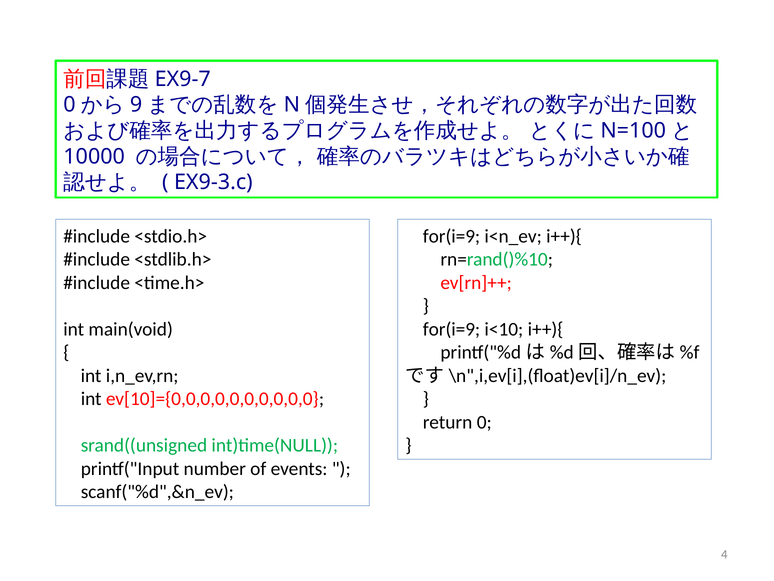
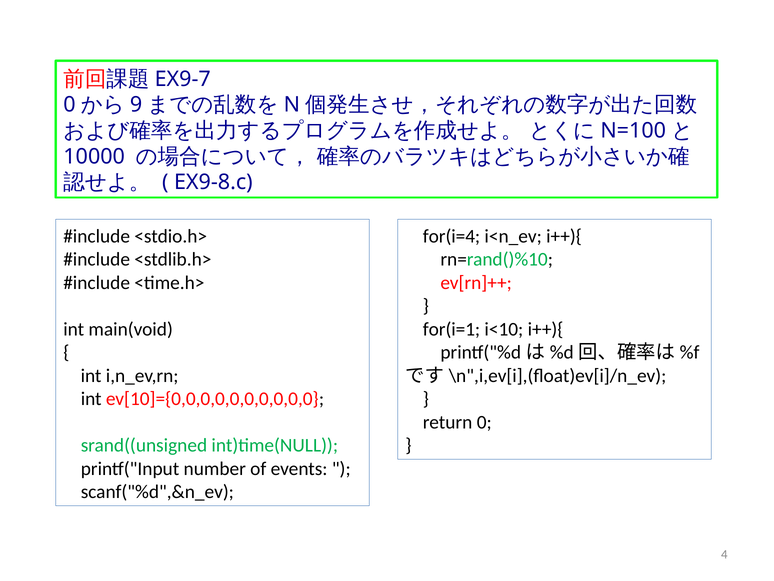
EX9-3.c: EX9-3.c -> EX9-8.c
for(i=9 at (452, 236): for(i=9 -> for(i=4
for(i=9 at (452, 329): for(i=9 -> for(i=1
